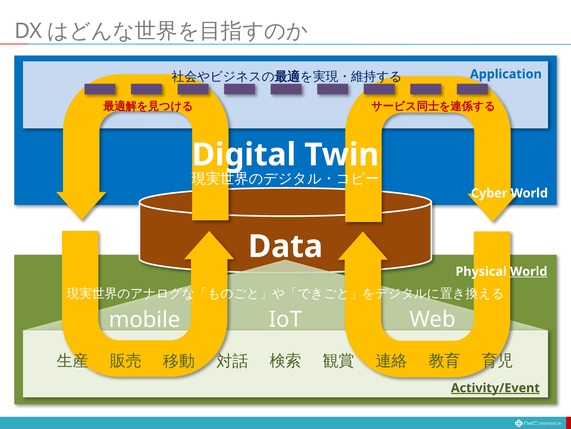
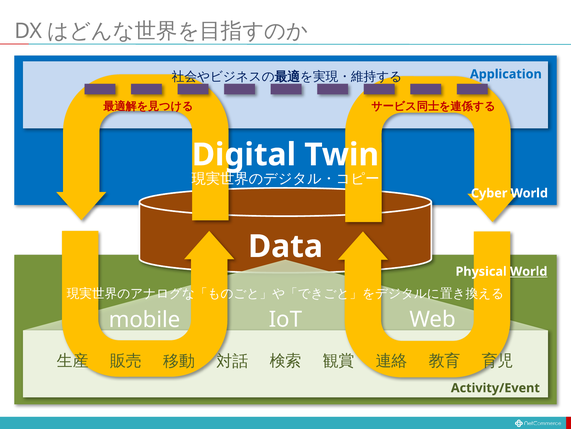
Activity/Event underline: present -> none
